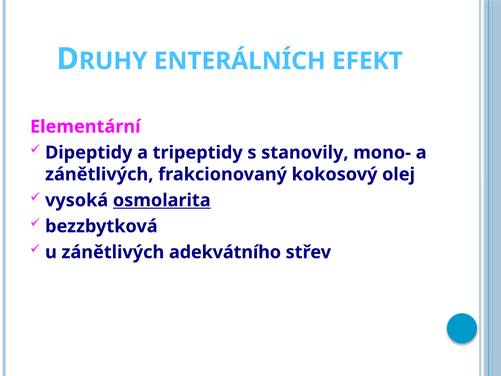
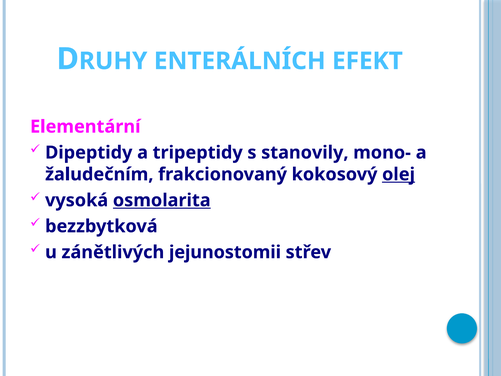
zánětlivých at (99, 174): zánětlivých -> žaludečním
olej underline: none -> present
adekvátního: adekvátního -> jejunostomii
